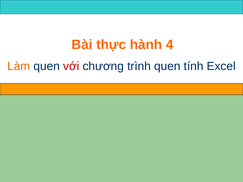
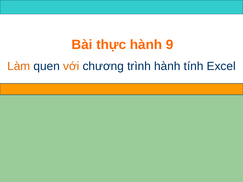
4: 4 -> 9
với colour: red -> orange
trình quen: quen -> hành
